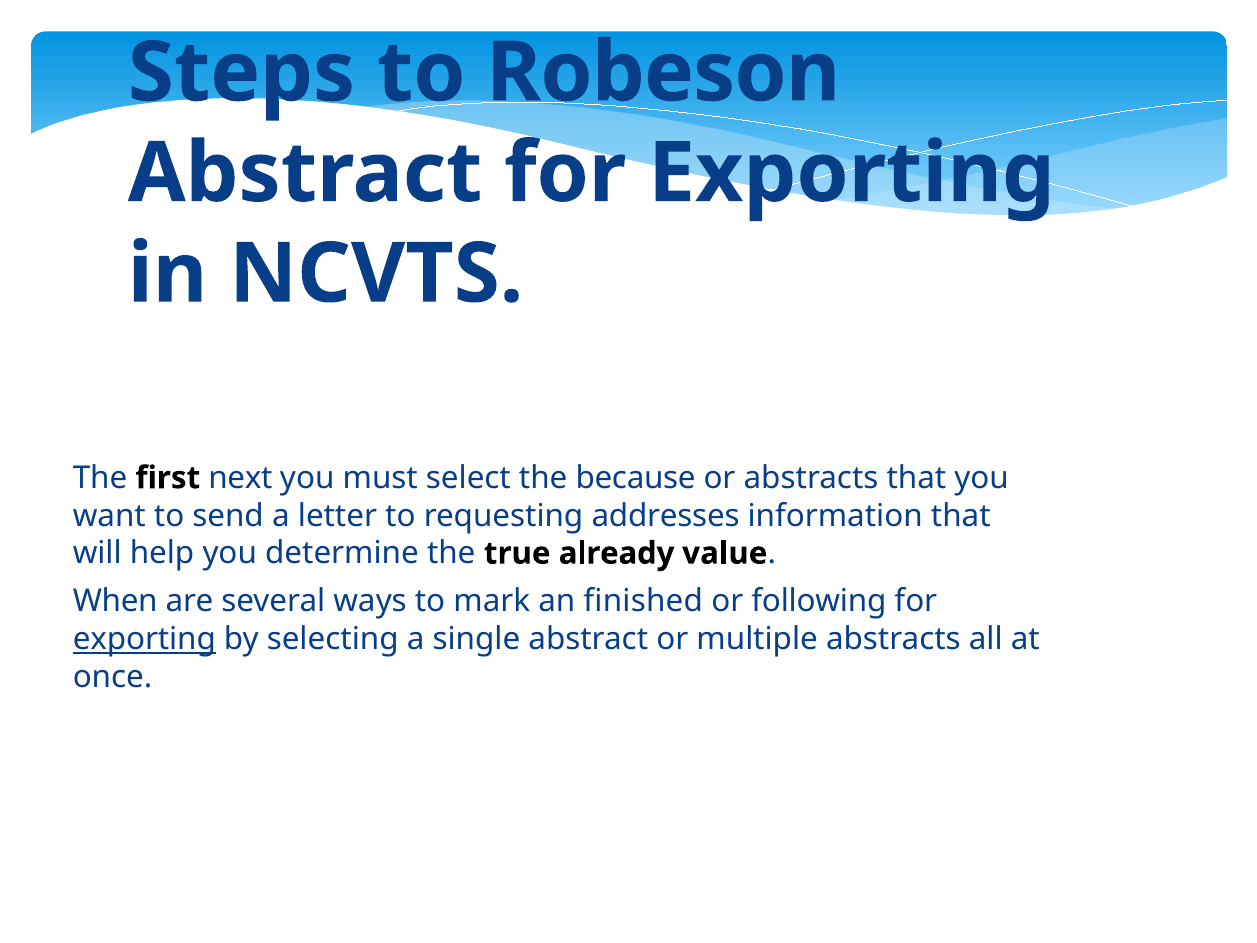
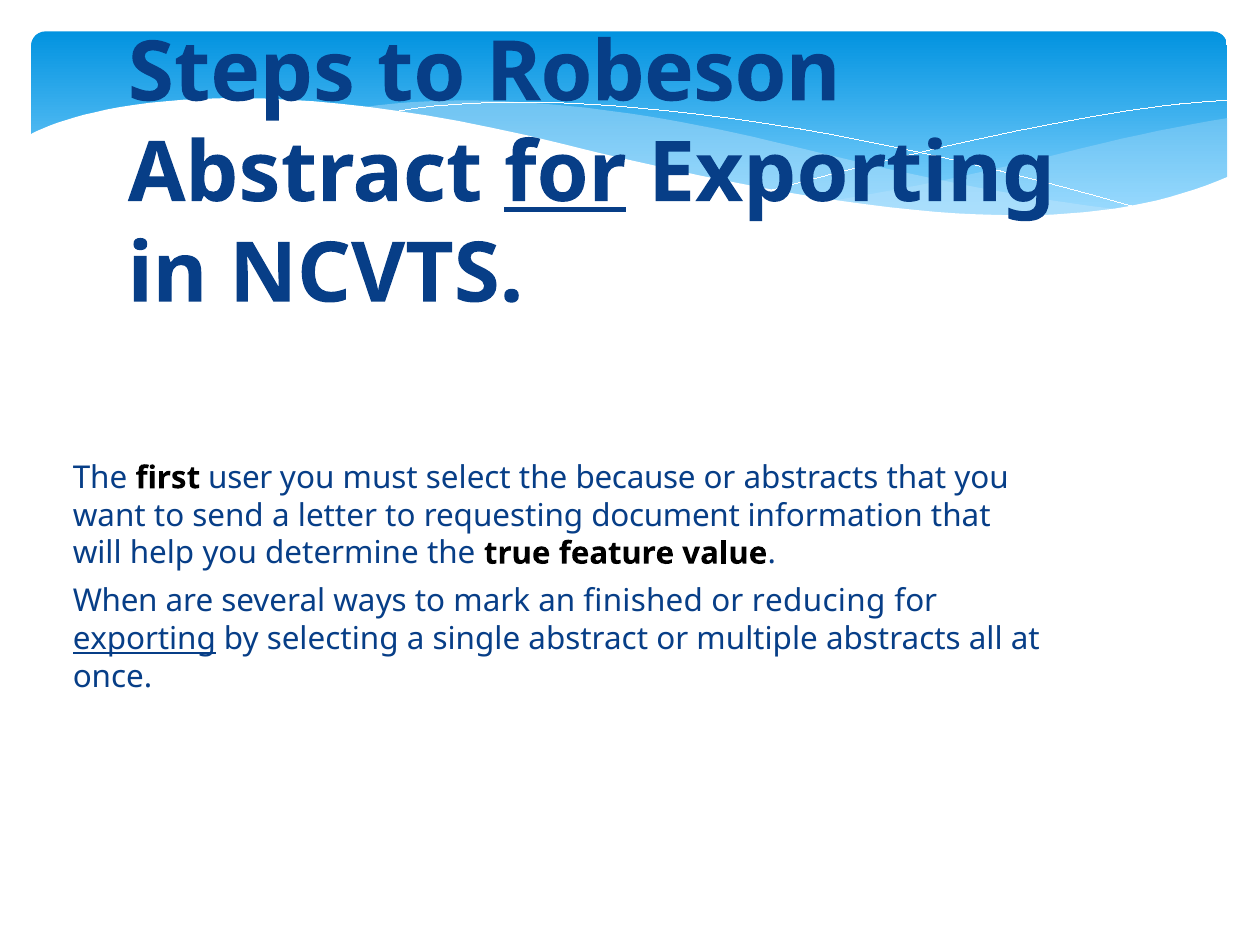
for at (565, 173) underline: none -> present
next: next -> user
addresses: addresses -> document
already: already -> feature
following: following -> reducing
